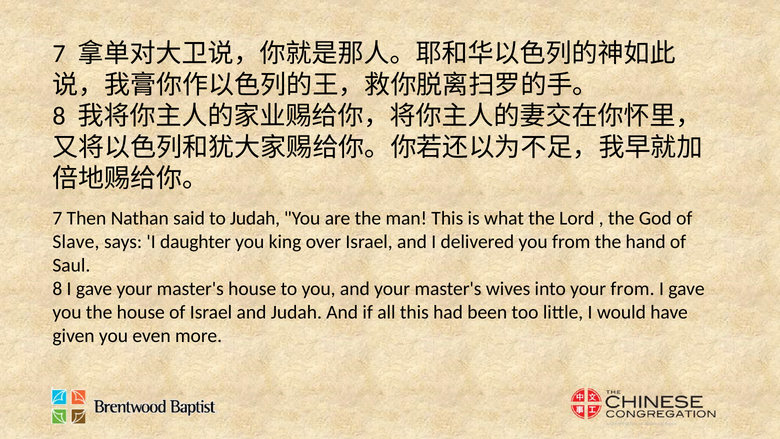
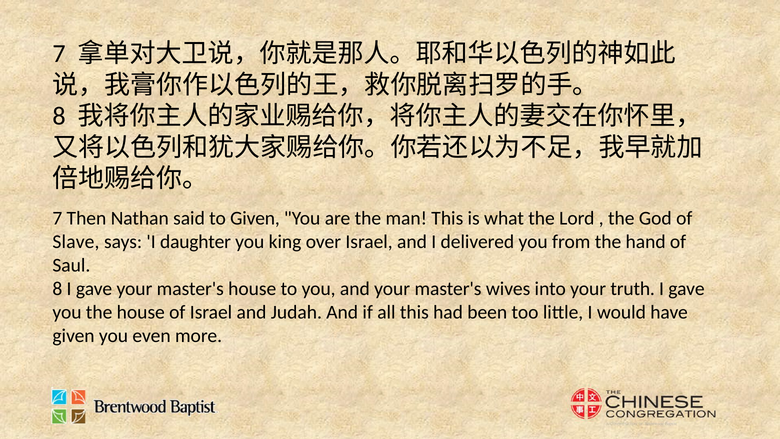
to Judah: Judah -> Given
your from: from -> truth
